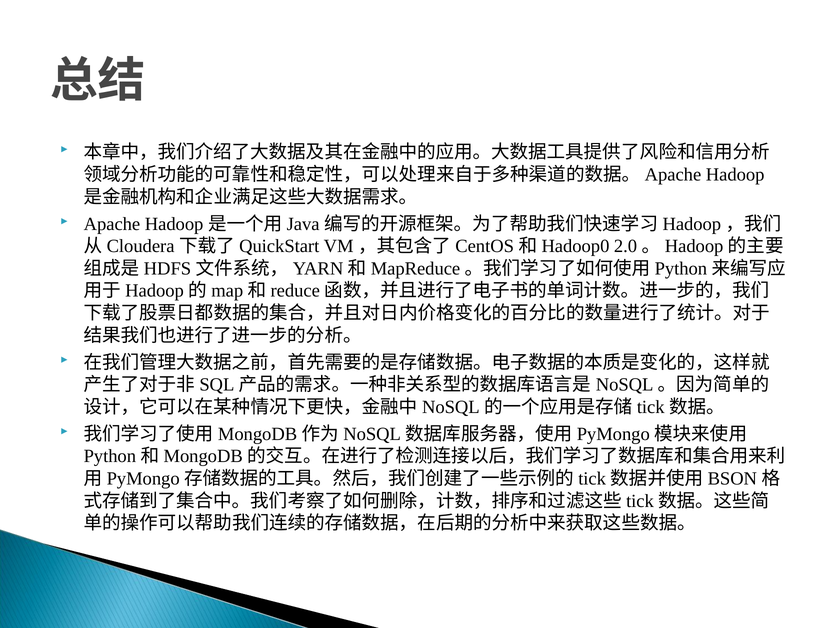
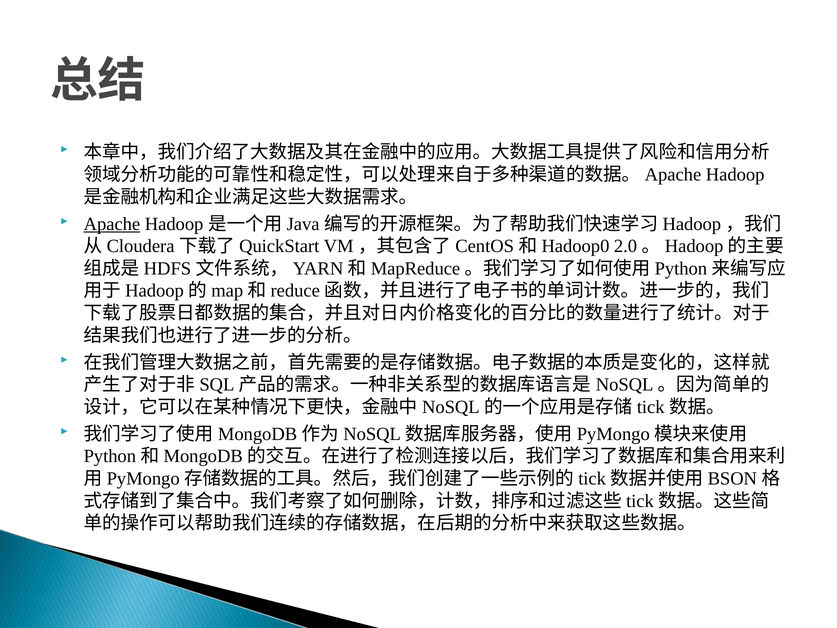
Apache underline: none -> present
